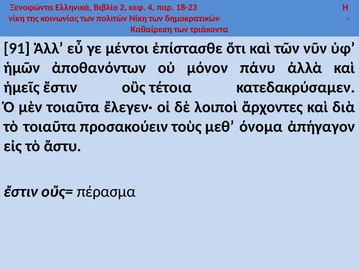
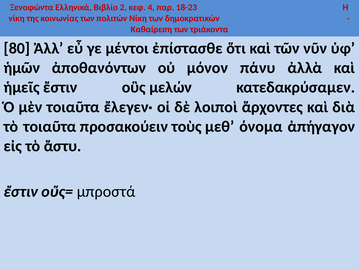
91: 91 -> 80
τέτοια: τέτοια -> μελών
πέρασμα: πέρασμα -> μπροστά
